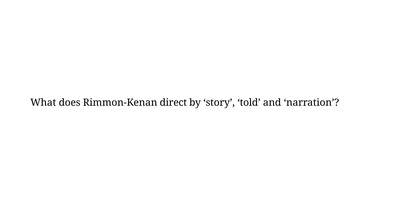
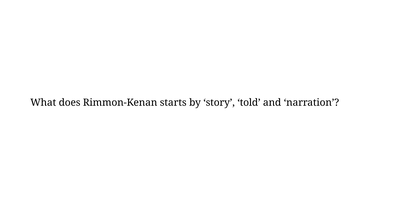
direct: direct -> starts
